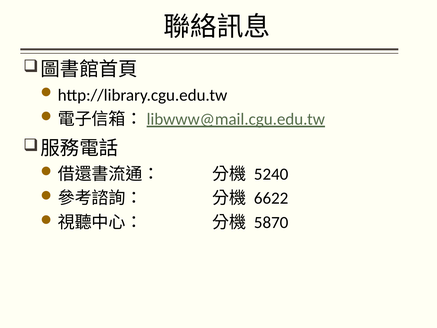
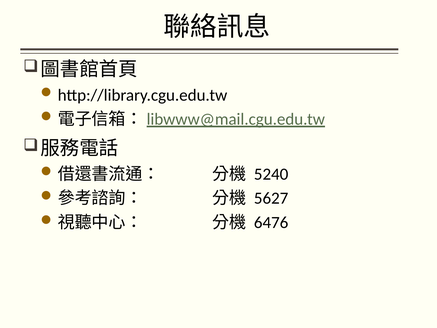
6622: 6622 -> 5627
5870: 5870 -> 6476
